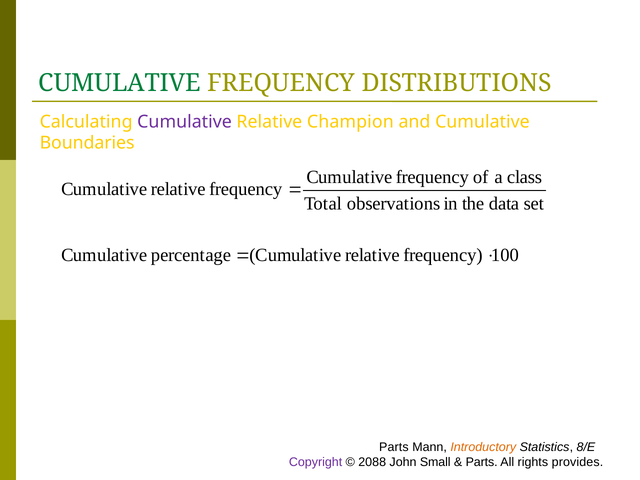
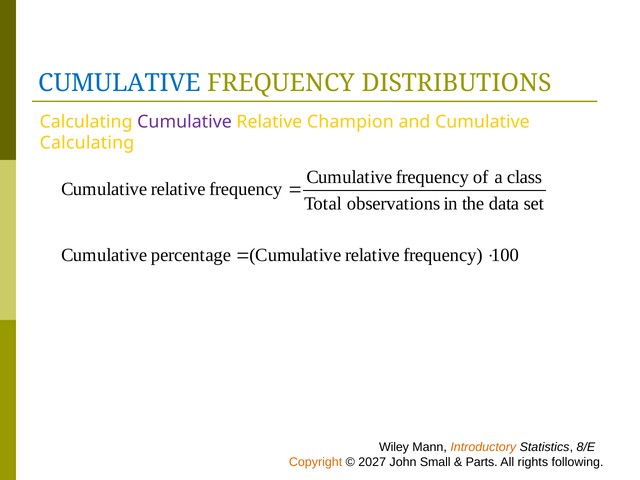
CUMULATIVE at (120, 83) colour: green -> blue
Boundaries at (87, 143): Boundaries -> Calculating
Parts at (394, 447): Parts -> Wiley
Copyright colour: purple -> orange
2088: 2088 -> 2027
provides: provides -> following
